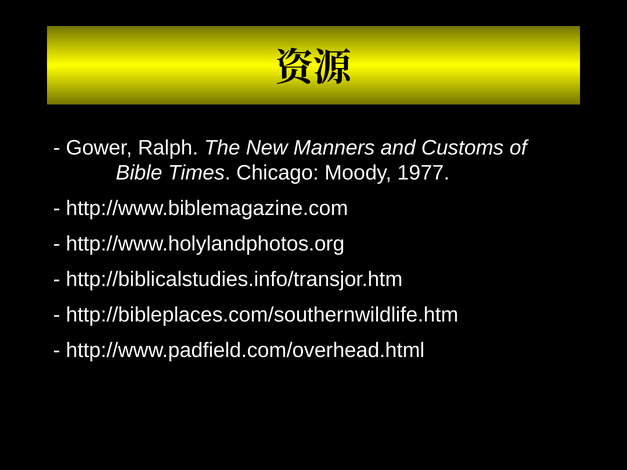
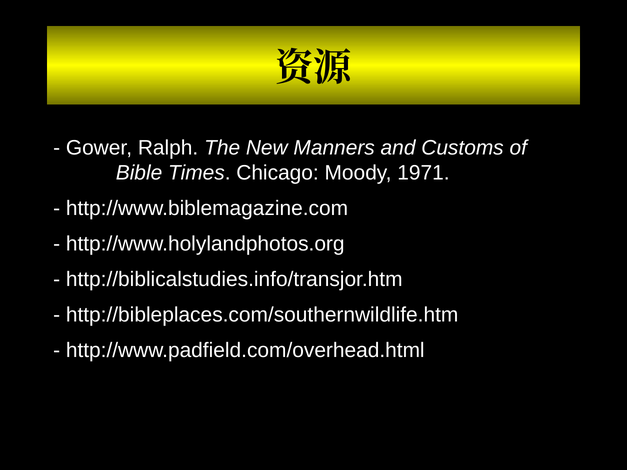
1977: 1977 -> 1971
